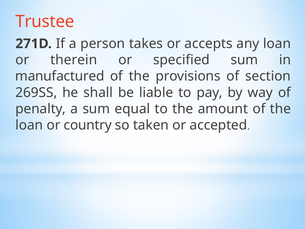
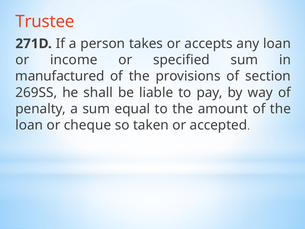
therein: therein -> income
country: country -> cheque
